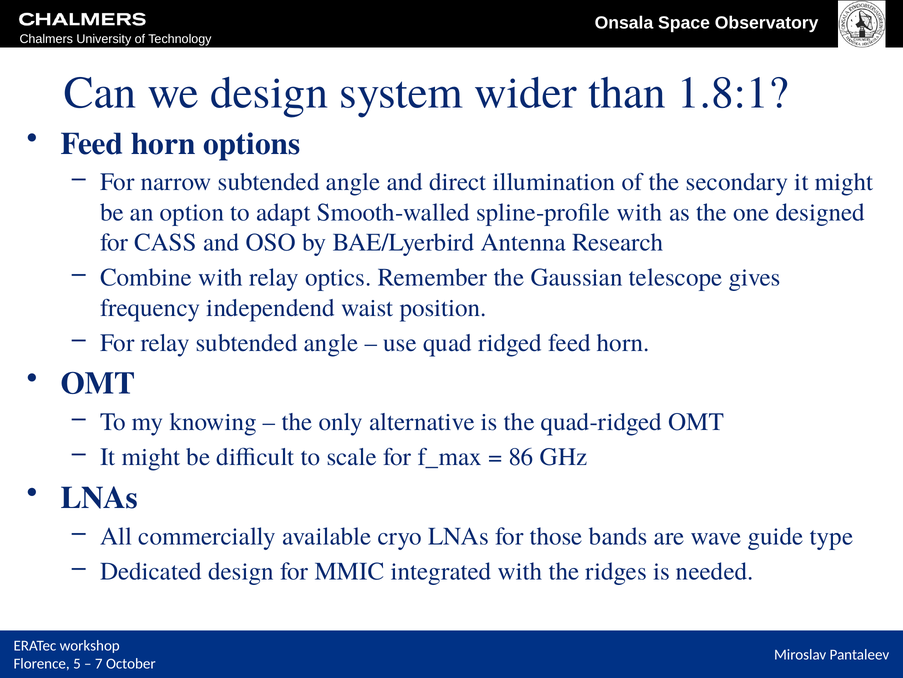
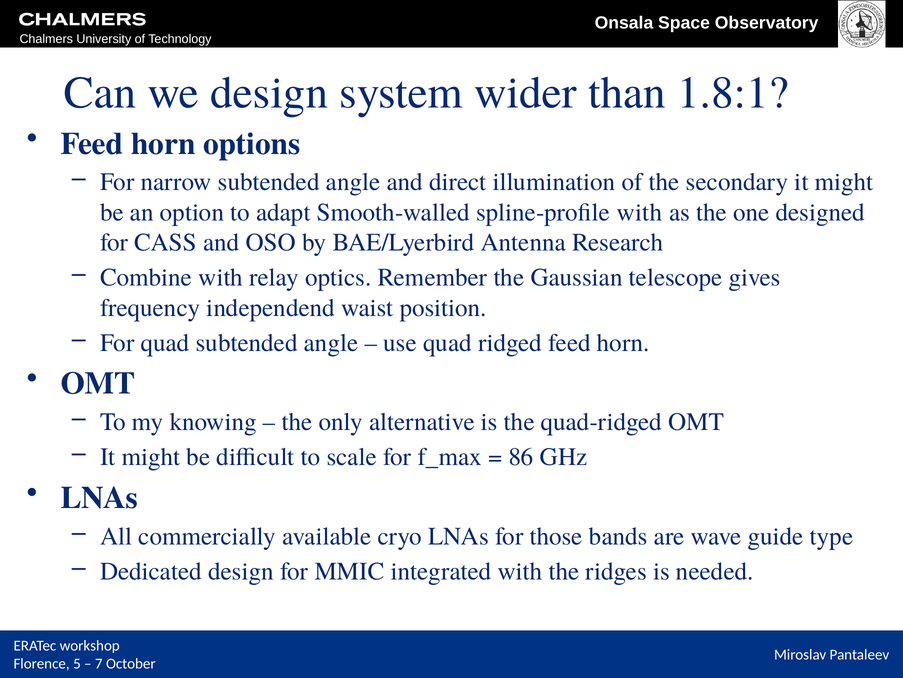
For relay: relay -> quad
